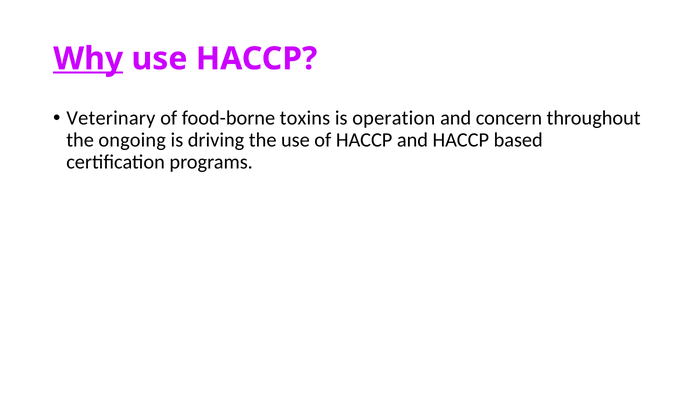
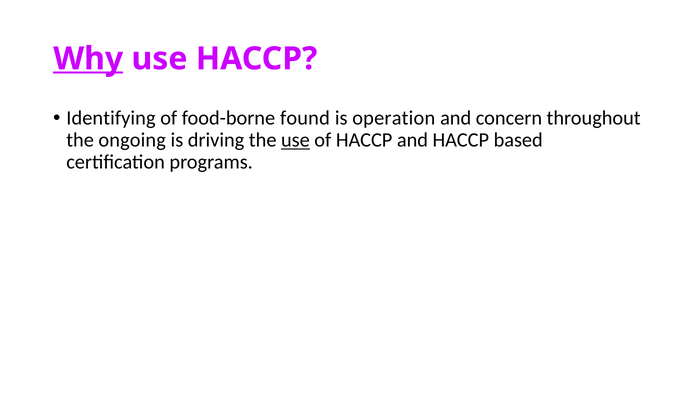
Veterinary: Veterinary -> Identifying
toxins: toxins -> found
use at (295, 140) underline: none -> present
